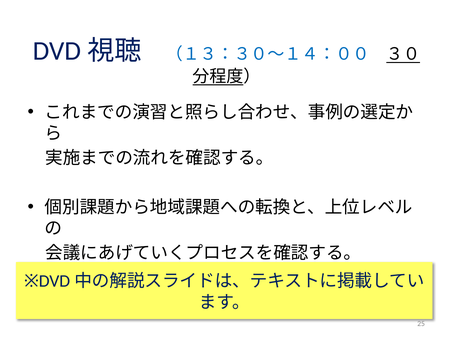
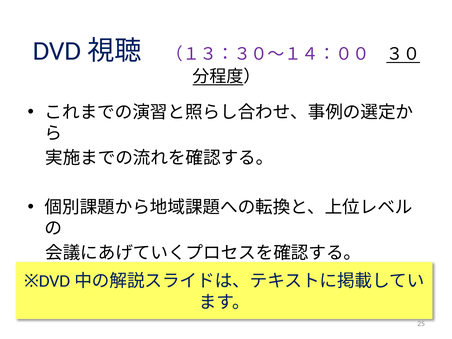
（１３：３０～１４：００ colour: blue -> purple
